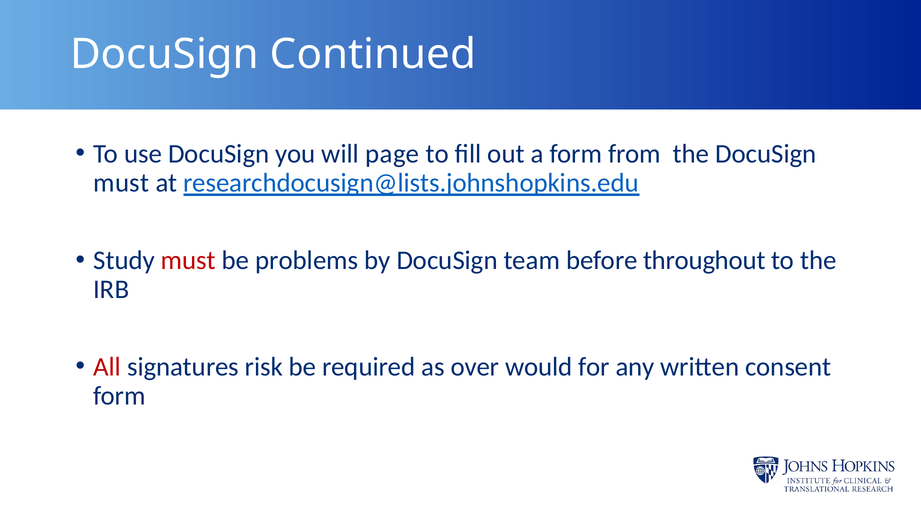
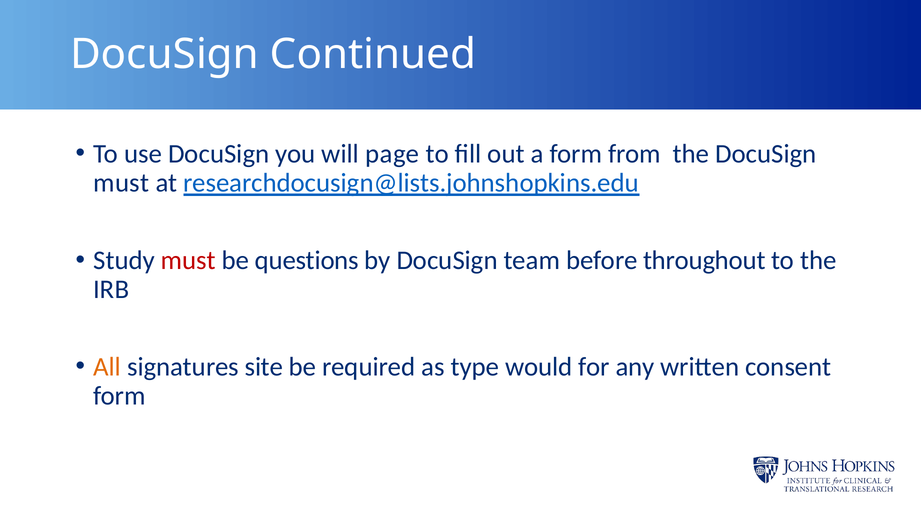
problems: problems -> questions
All colour: red -> orange
risk: risk -> site
over: over -> type
